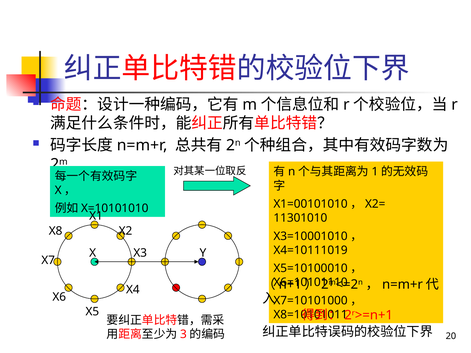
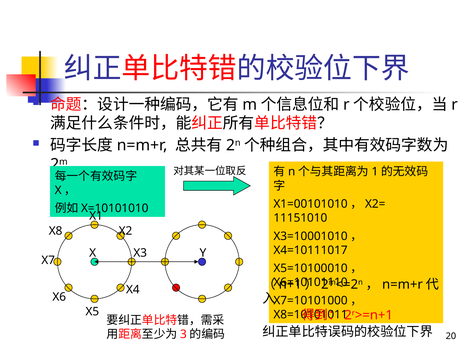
11301010: 11301010 -> 11151010
X4=10111019: X4=10111019 -> X4=10111017
